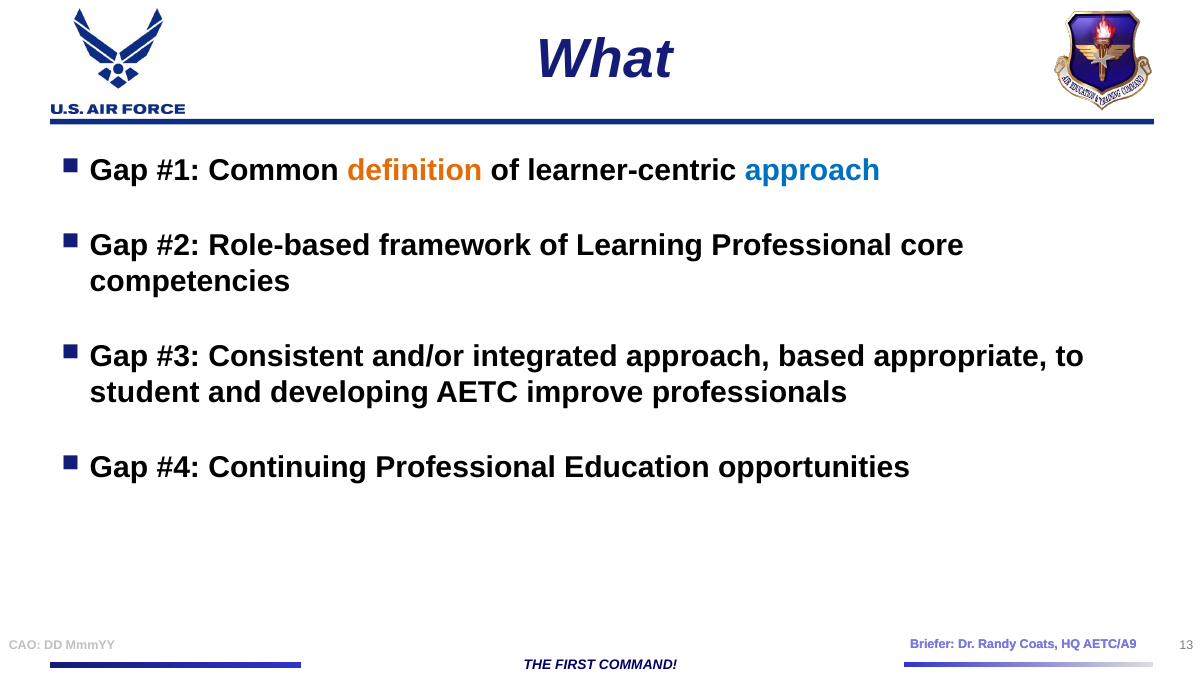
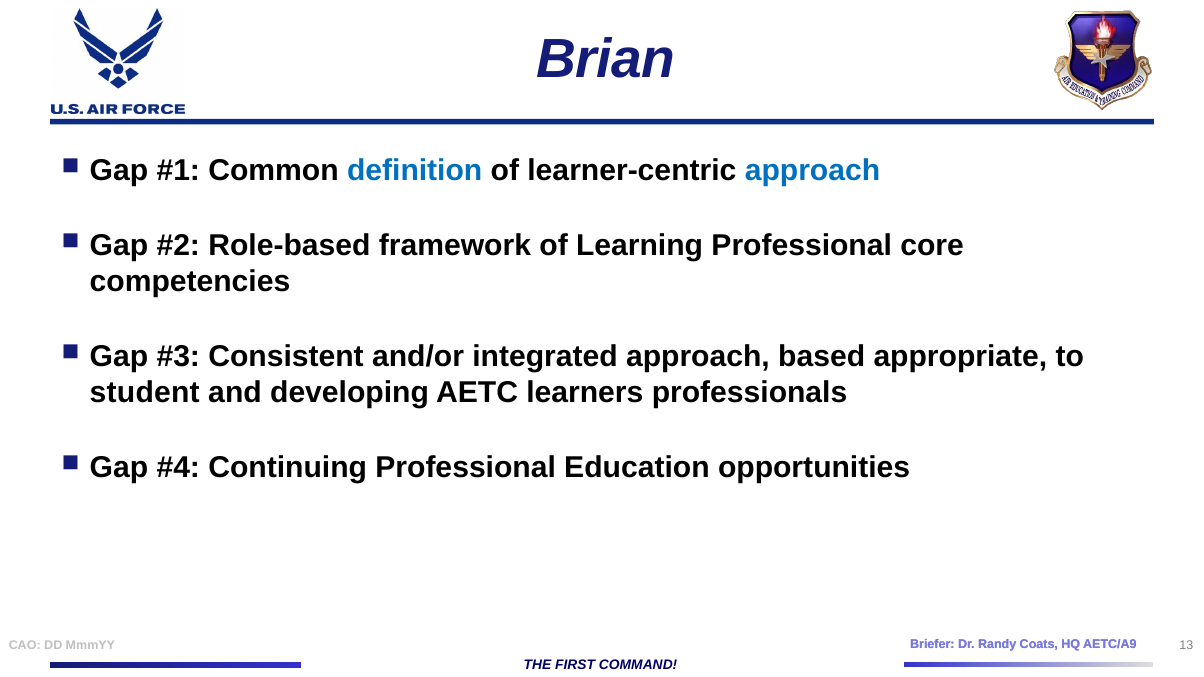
What: What -> Brian
definition colour: orange -> blue
improve: improve -> learners
